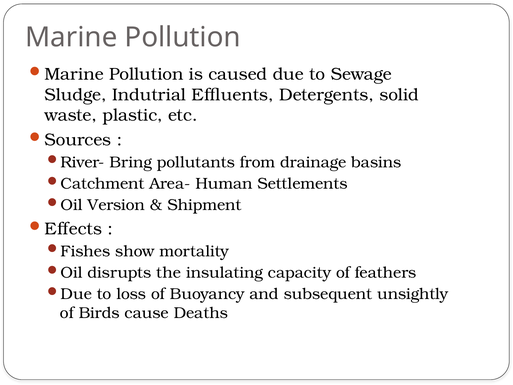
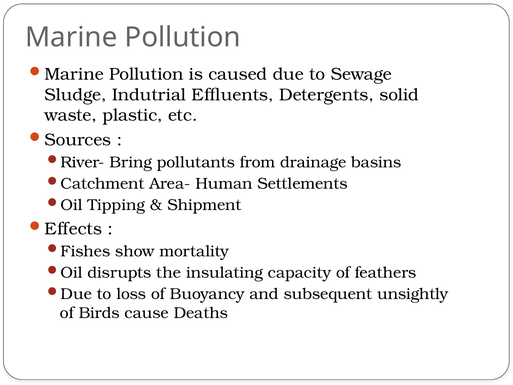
Version: Version -> Tipping
